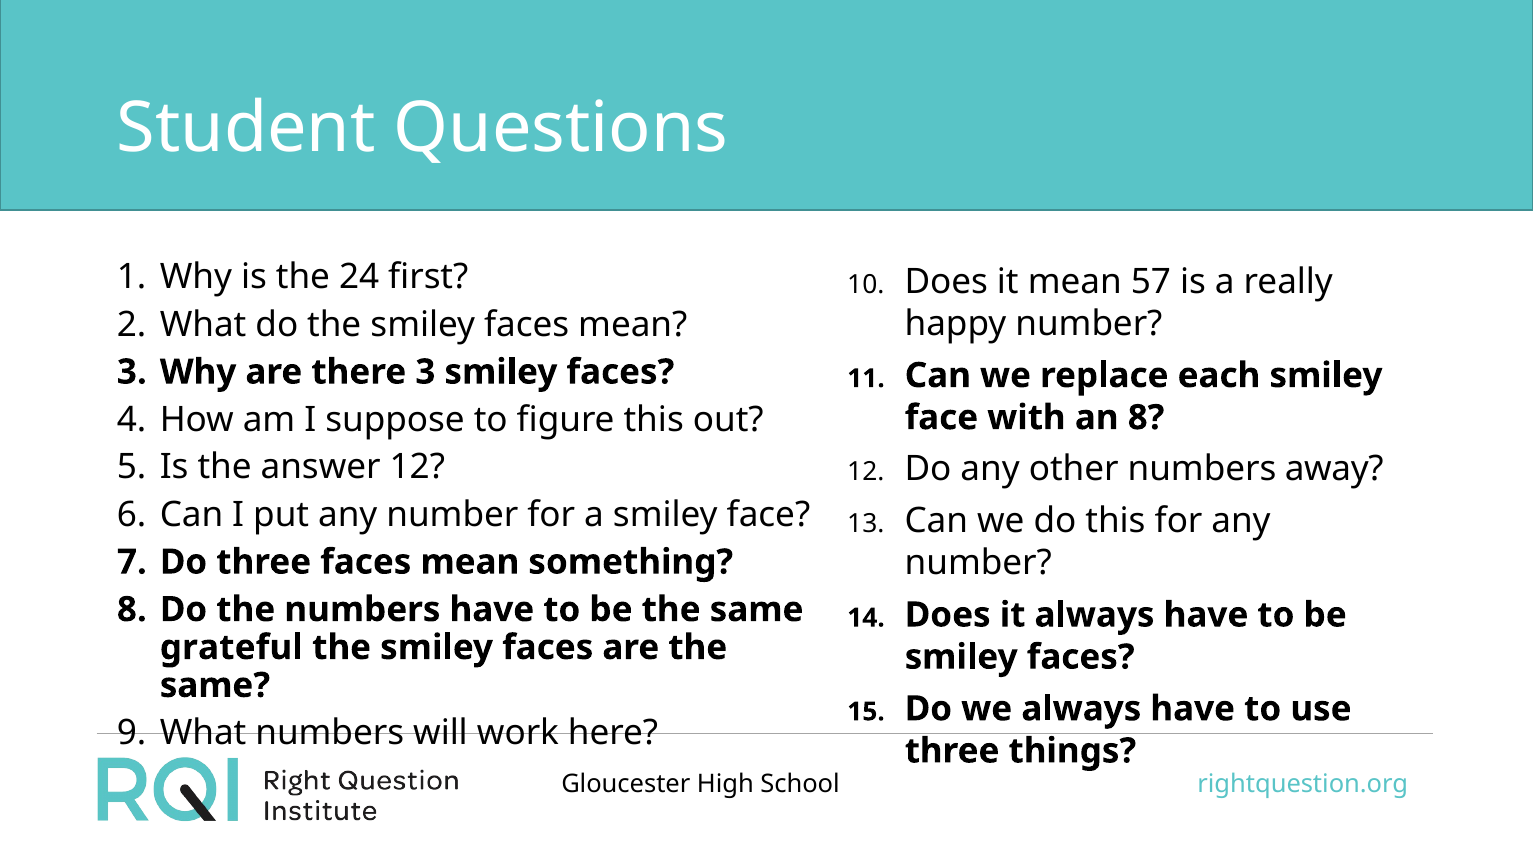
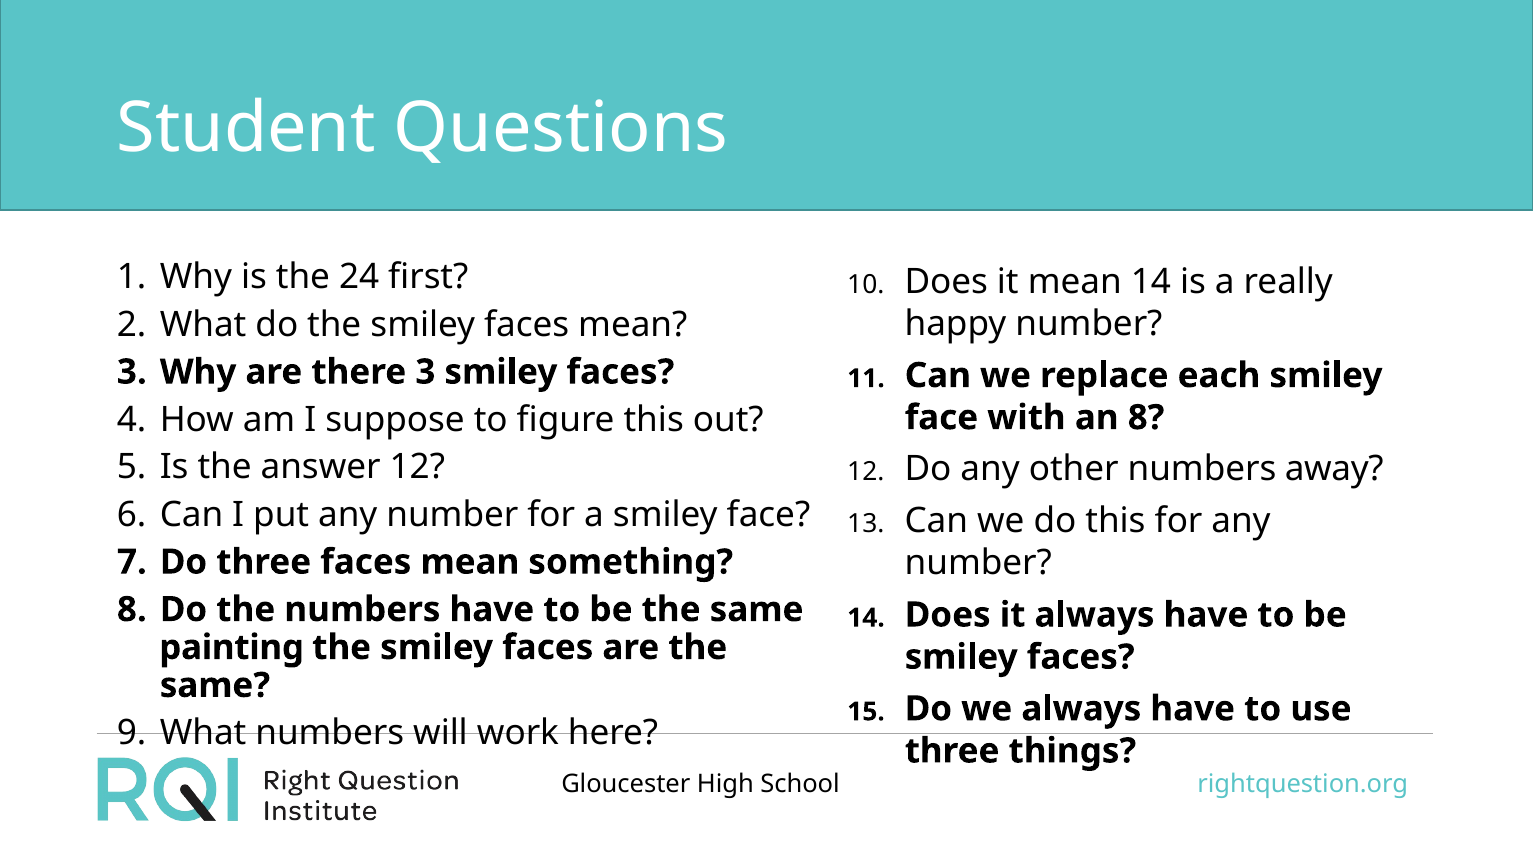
mean 57: 57 -> 14
grateful: grateful -> painting
